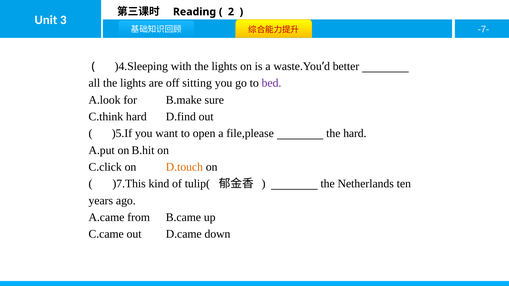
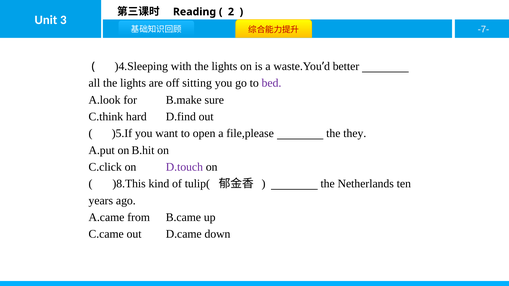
the hard: hard -> they
D.touch colour: orange -> purple
)7.This: )7.This -> )8.This
